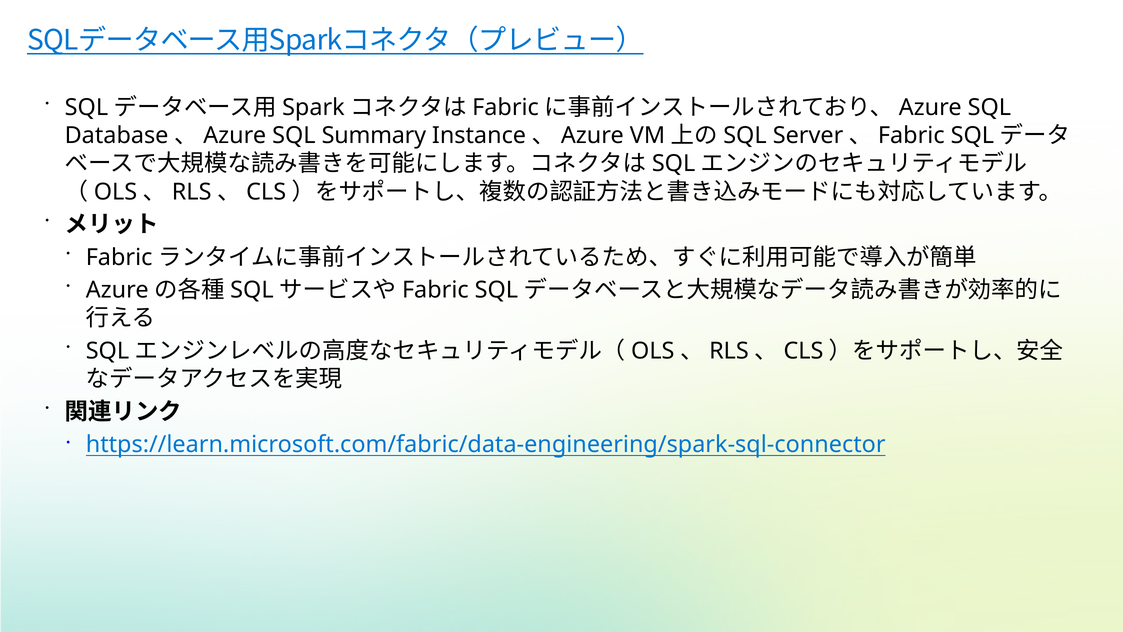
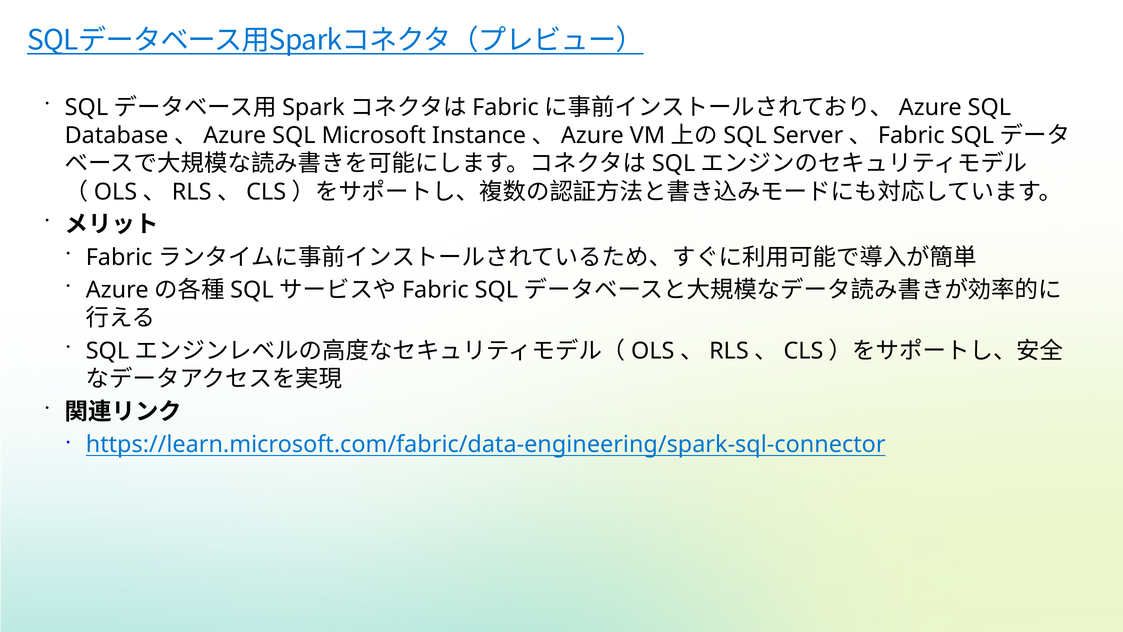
Summary: Summary -> Microsoft
